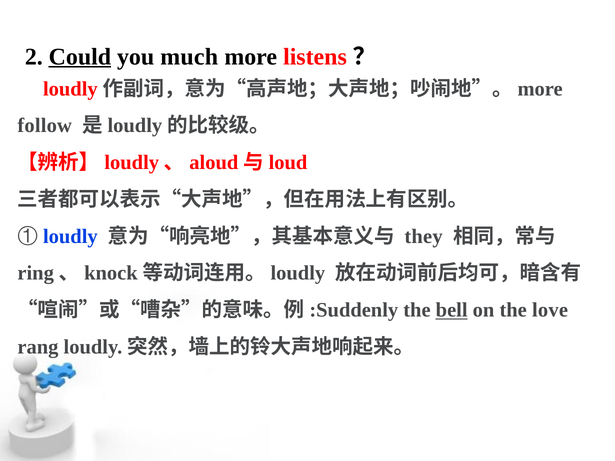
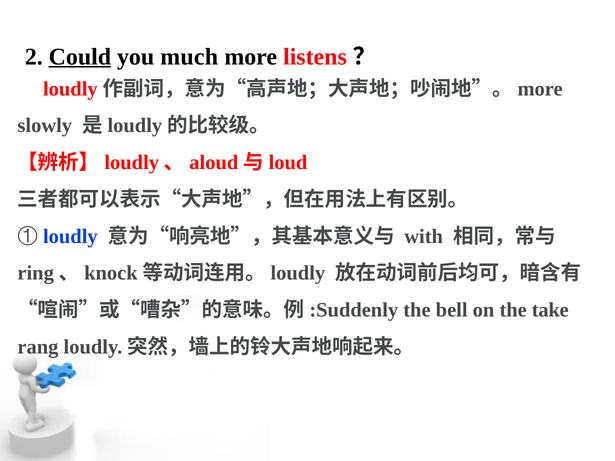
follow: follow -> slowly
they: they -> with
bell underline: present -> none
love: love -> take
